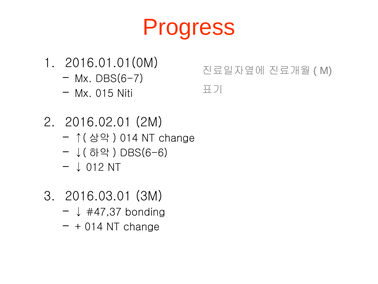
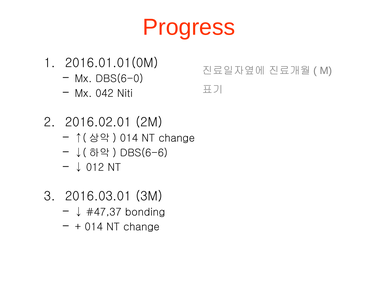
DBS(6-7: DBS(6-7 -> DBS(6-0
015: 015 -> 042
